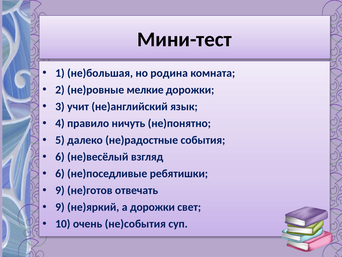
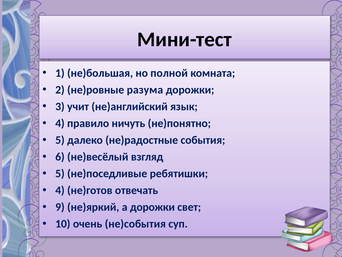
родина: родина -> полной
мелкие: мелкие -> разума
6 at (60, 173): 6 -> 5
9 at (60, 190): 9 -> 4
